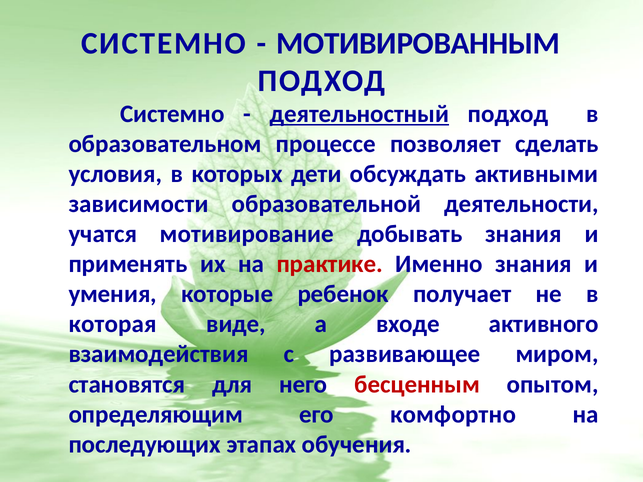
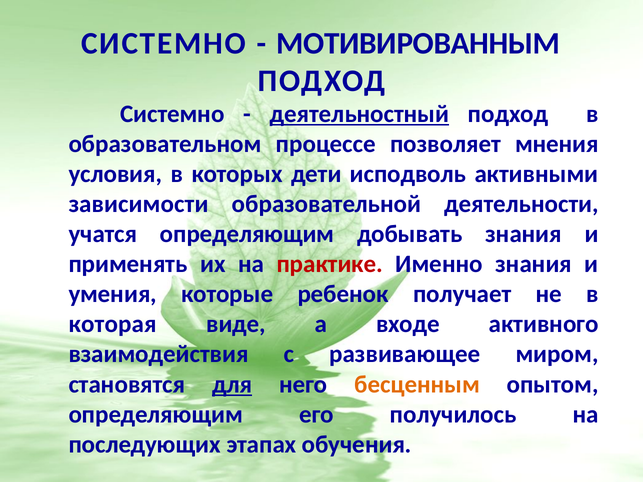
сделать: сделать -> мнения
обсуждать: обсуждать -> исподволь
учатся мотивирование: мотивирование -> определяющим
для underline: none -> present
бесценным colour: red -> orange
комфортно: комфортно -> получилось
